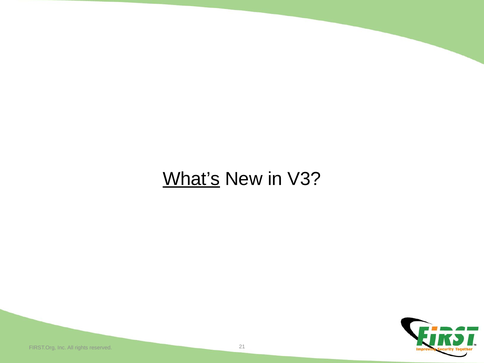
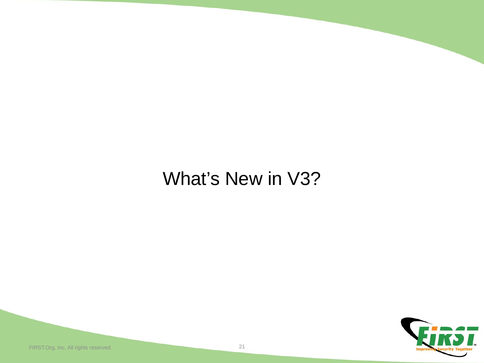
What’s underline: present -> none
